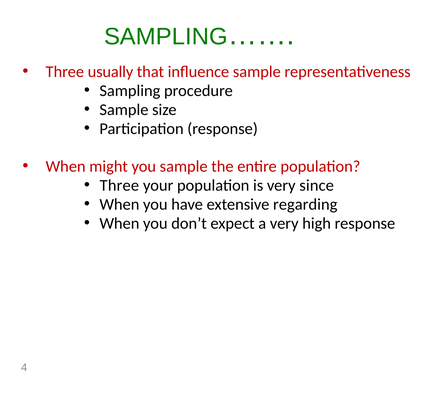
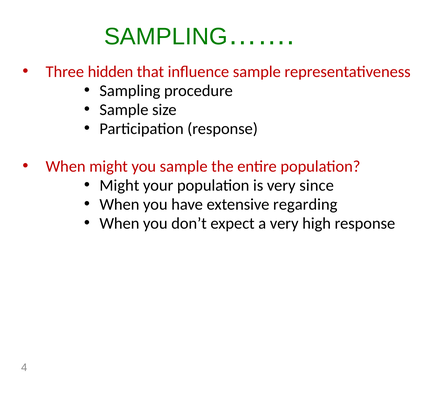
usually: usually -> hidden
Three at (119, 186): Three -> Might
